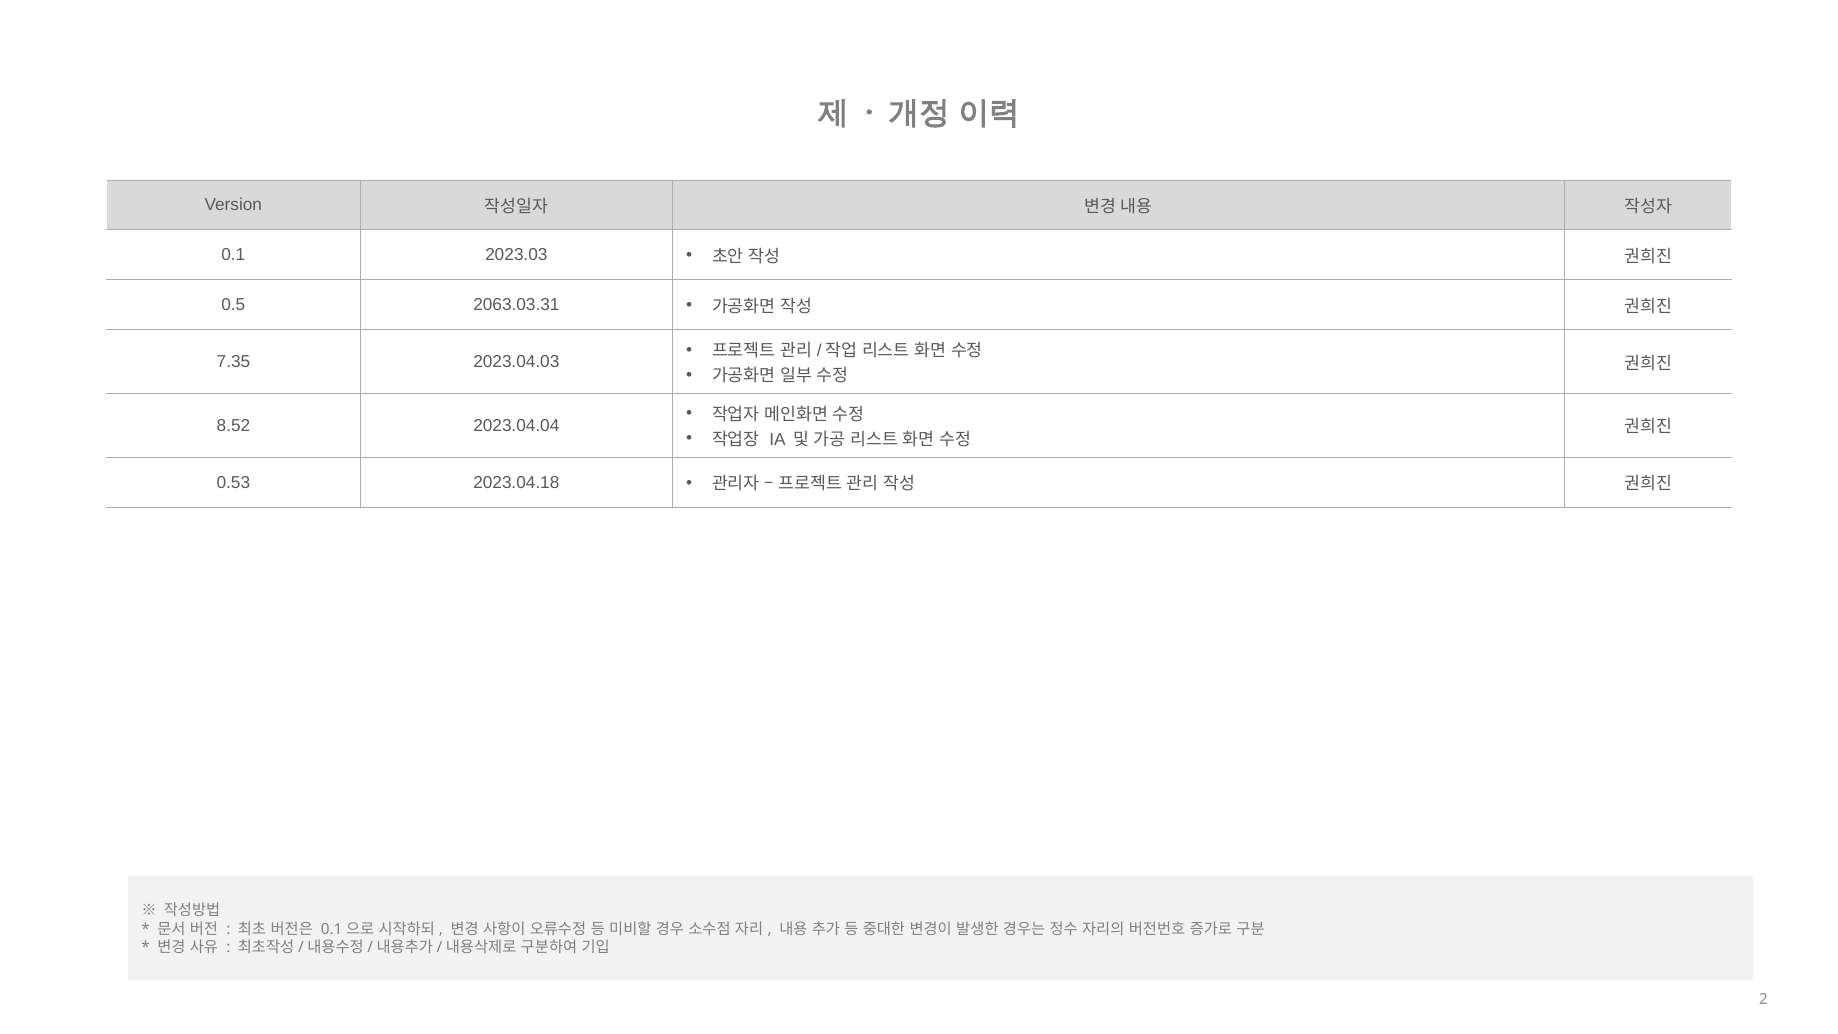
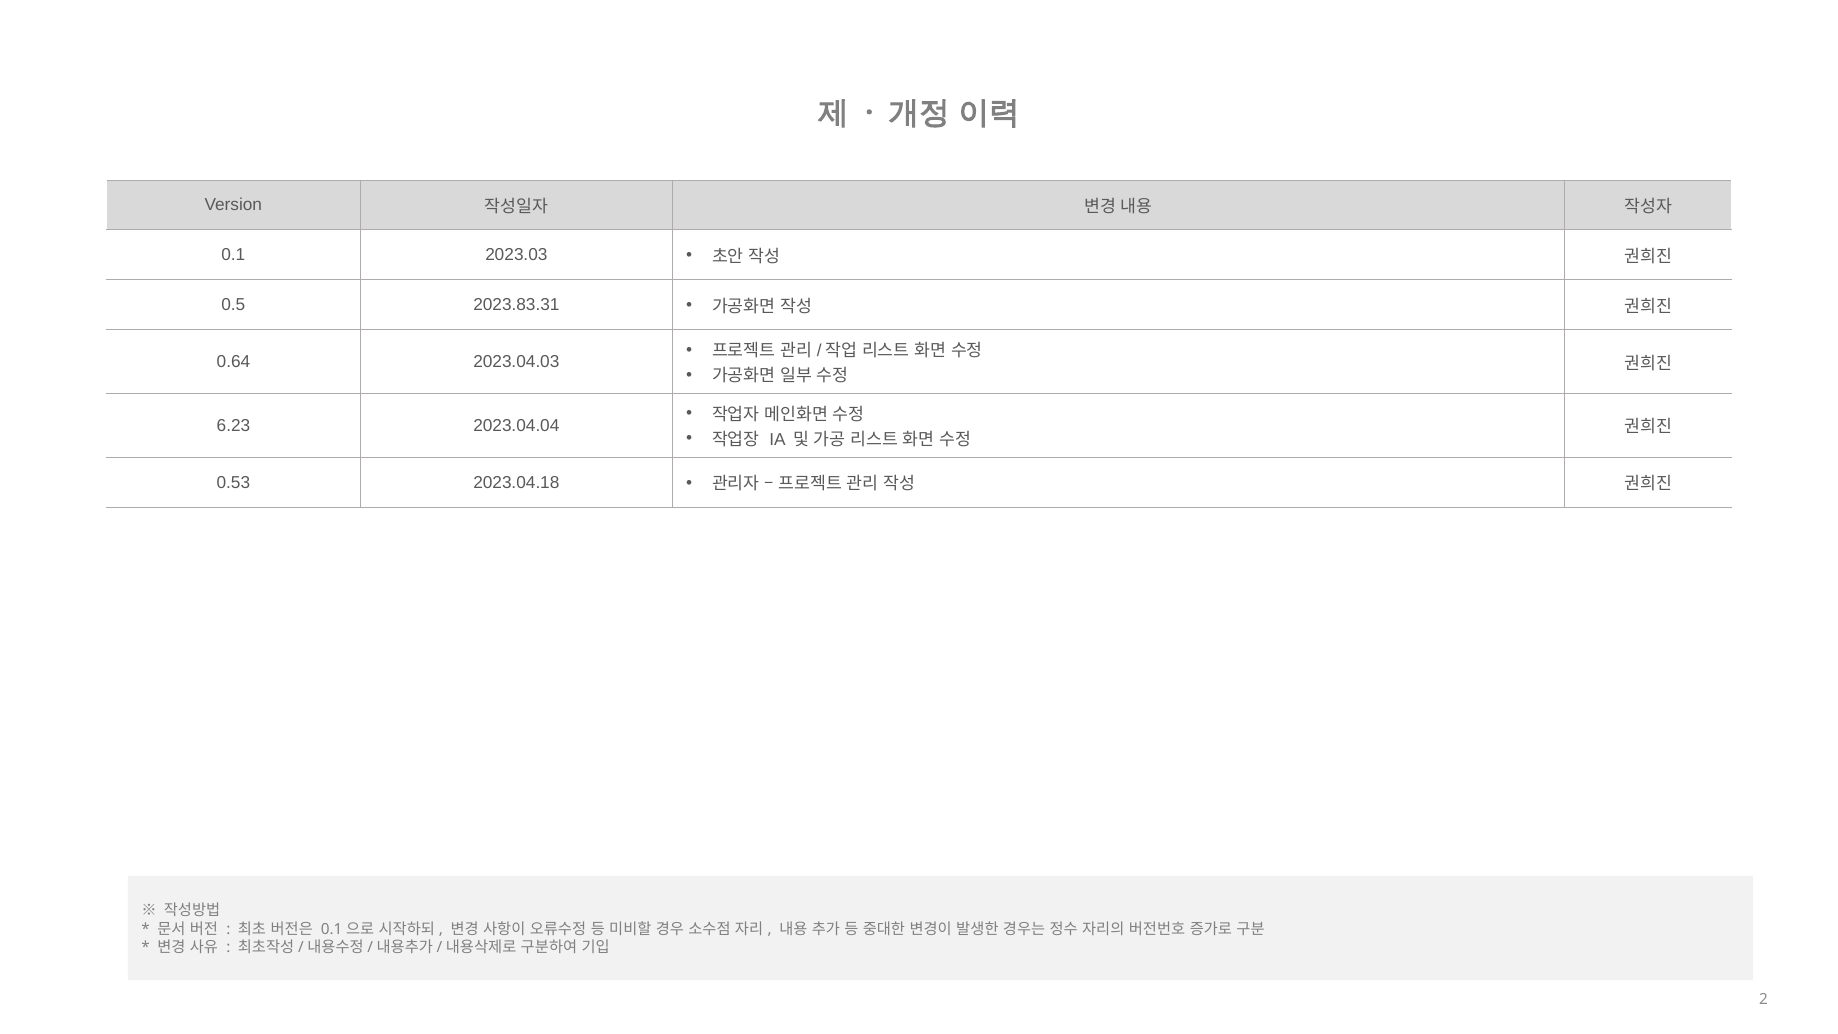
2063.03.31: 2063.03.31 -> 2023.83.31
7.35: 7.35 -> 0.64
8.52: 8.52 -> 6.23
